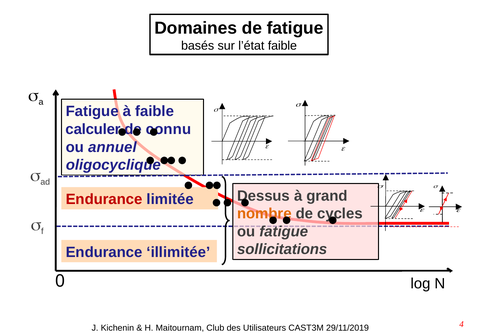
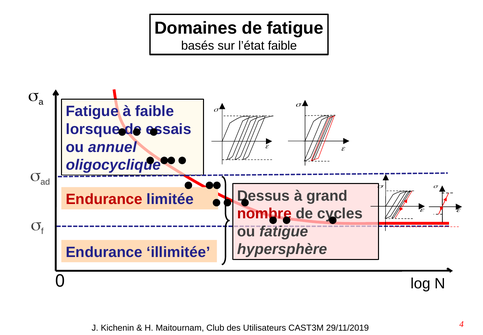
calculer: calculer -> lorsque
connu: connu -> essais
nombre colour: orange -> red
sollicitations: sollicitations -> hypersphère
